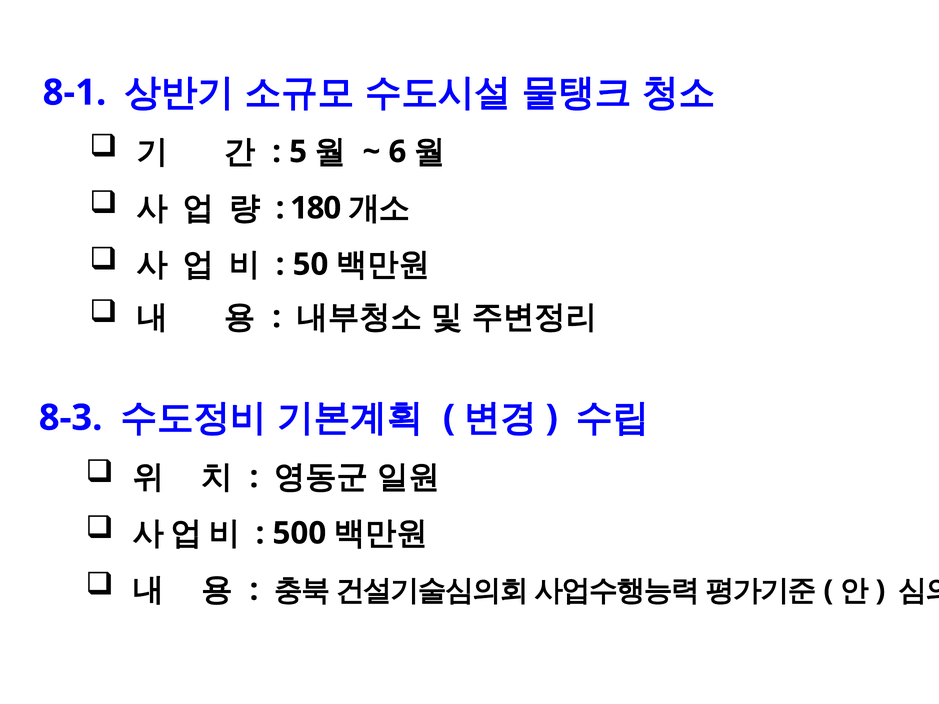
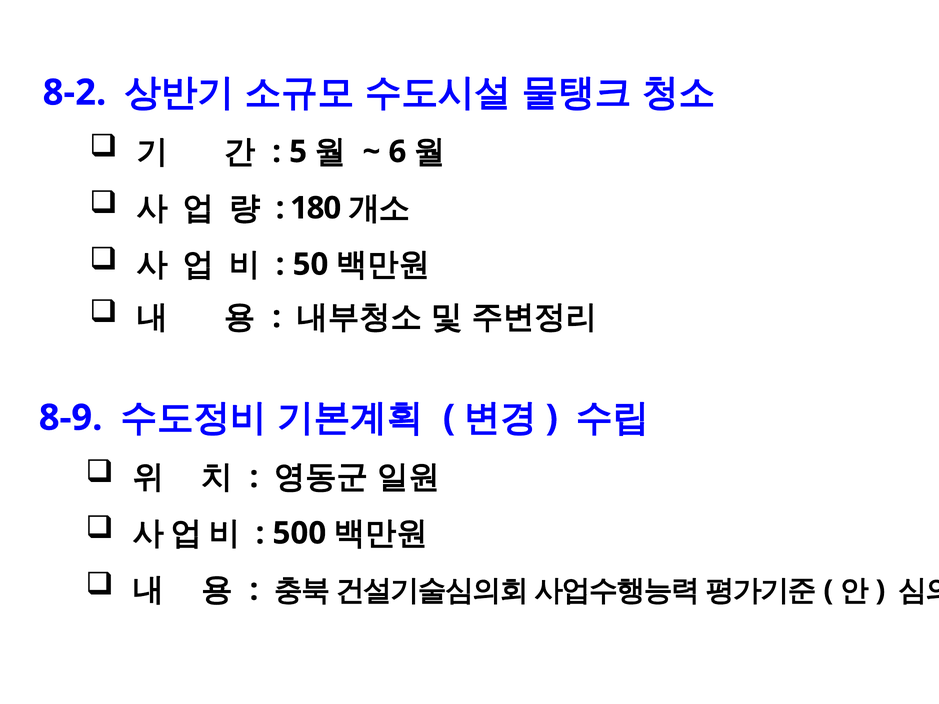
8-1: 8-1 -> 8-2
8-3: 8-3 -> 8-9
